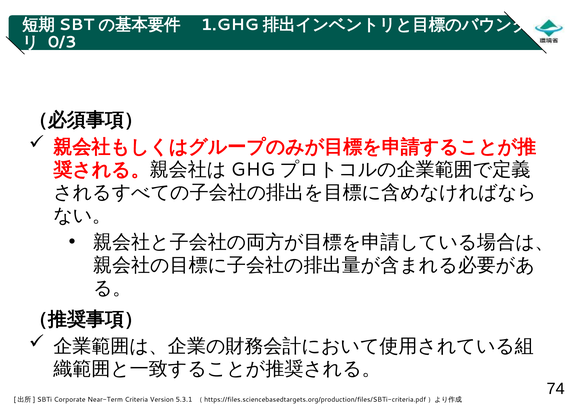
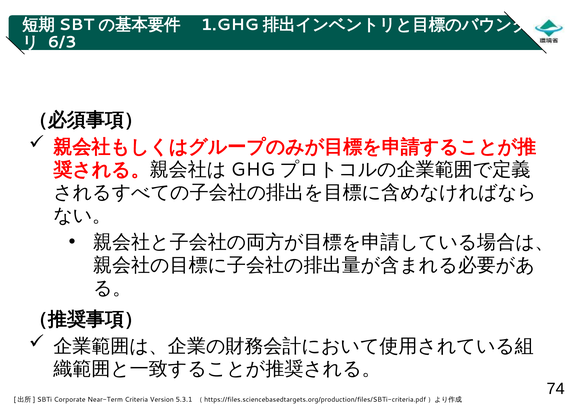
0/3: 0/3 -> 6/3
